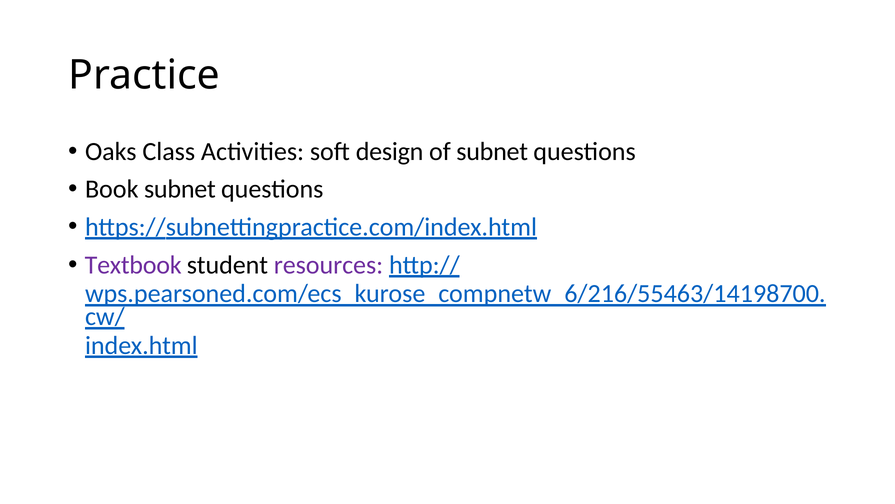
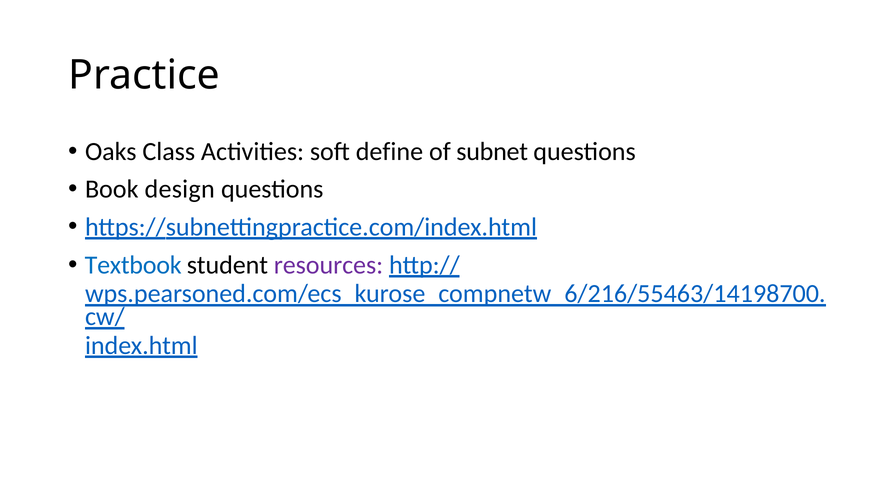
design: design -> define
Book subnet: subnet -> design
Textbook colour: purple -> blue
